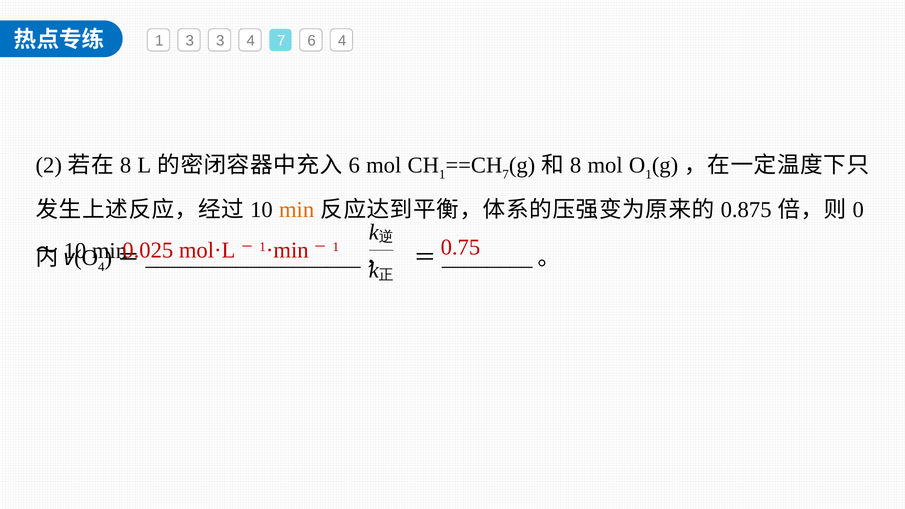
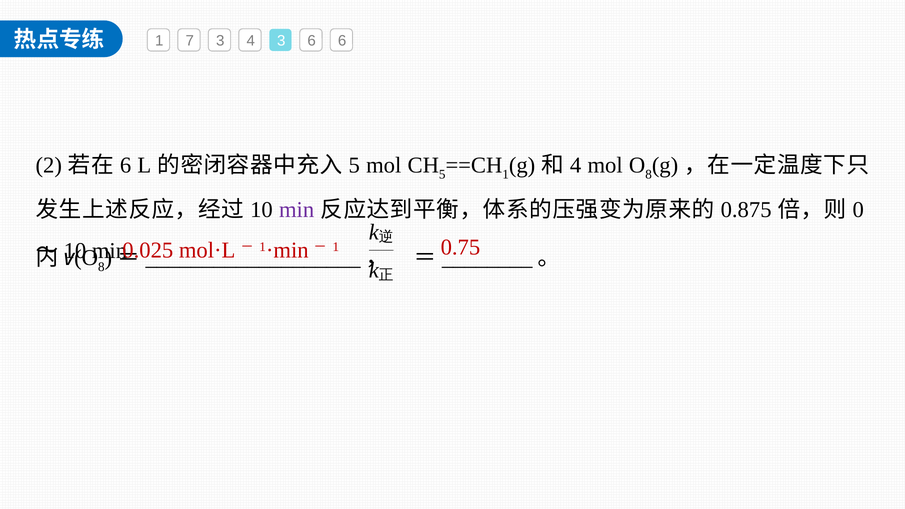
1 3: 3 -> 7
4 7: 7 -> 3
6 4: 4 -> 6
8 at (126, 166): 8 -> 6
6 at (354, 166): 6 -> 5
1 at (442, 174): 1 -> 5
7 at (506, 174): 7 -> 1
8 at (576, 166): 8 -> 4
1 at (649, 174): 1 -> 8
min at (297, 210) colour: orange -> purple
4 at (101, 267): 4 -> 8
